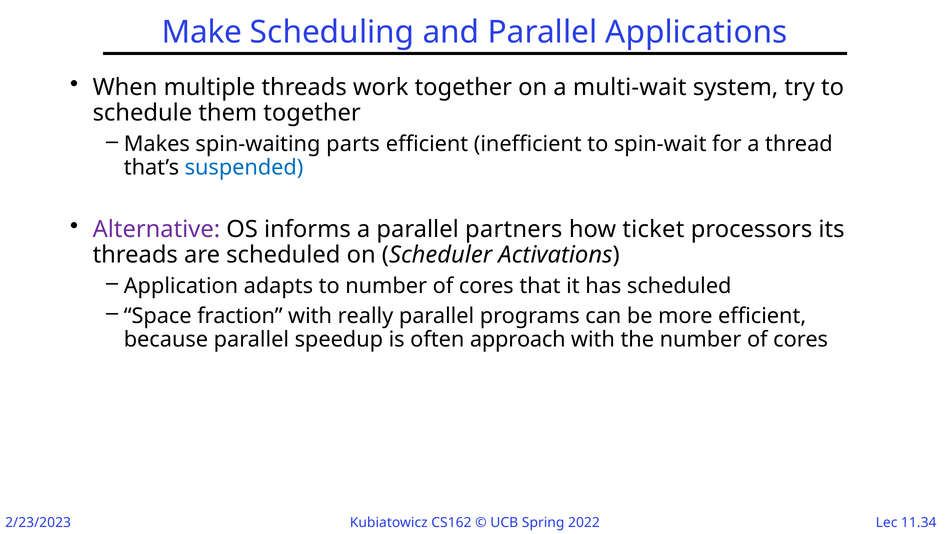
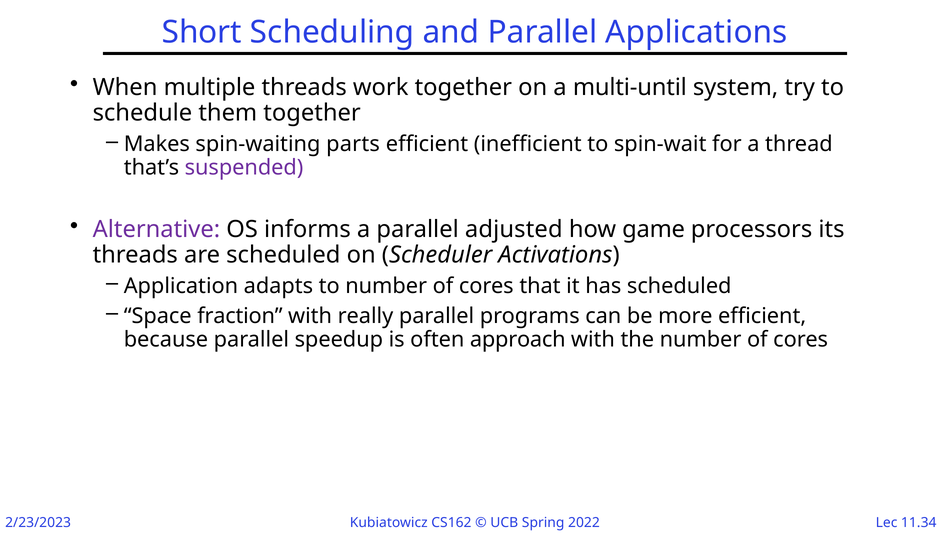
Make: Make -> Short
multi-wait: multi-wait -> multi-until
suspended colour: blue -> purple
partners: partners -> adjusted
ticket: ticket -> game
